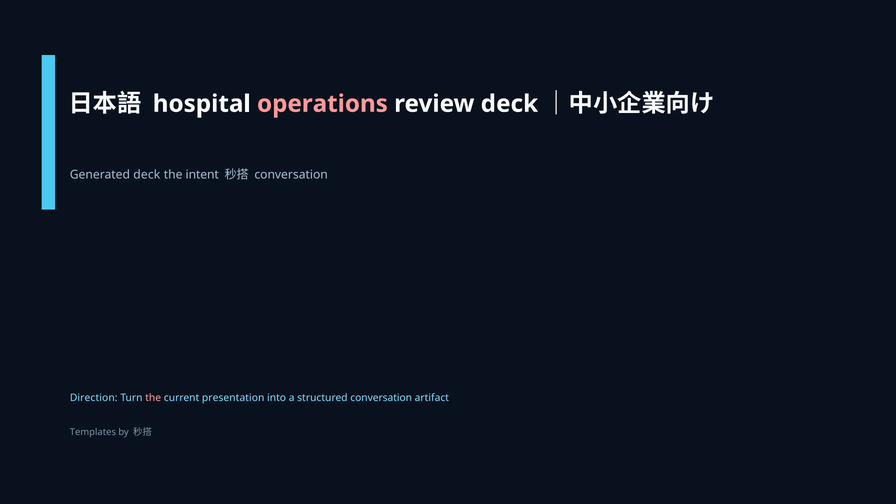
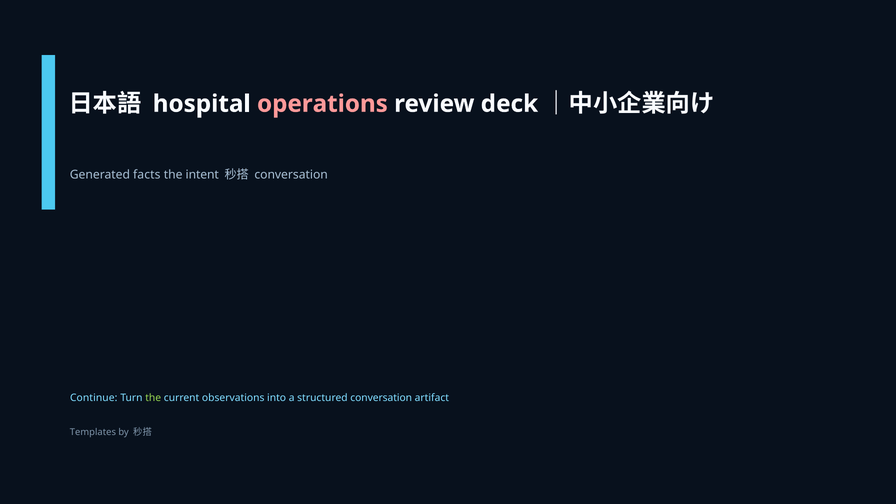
Generated deck: deck -> facts
Direction: Direction -> Continue
the at (153, 398) colour: pink -> light green
presentation: presentation -> observations
